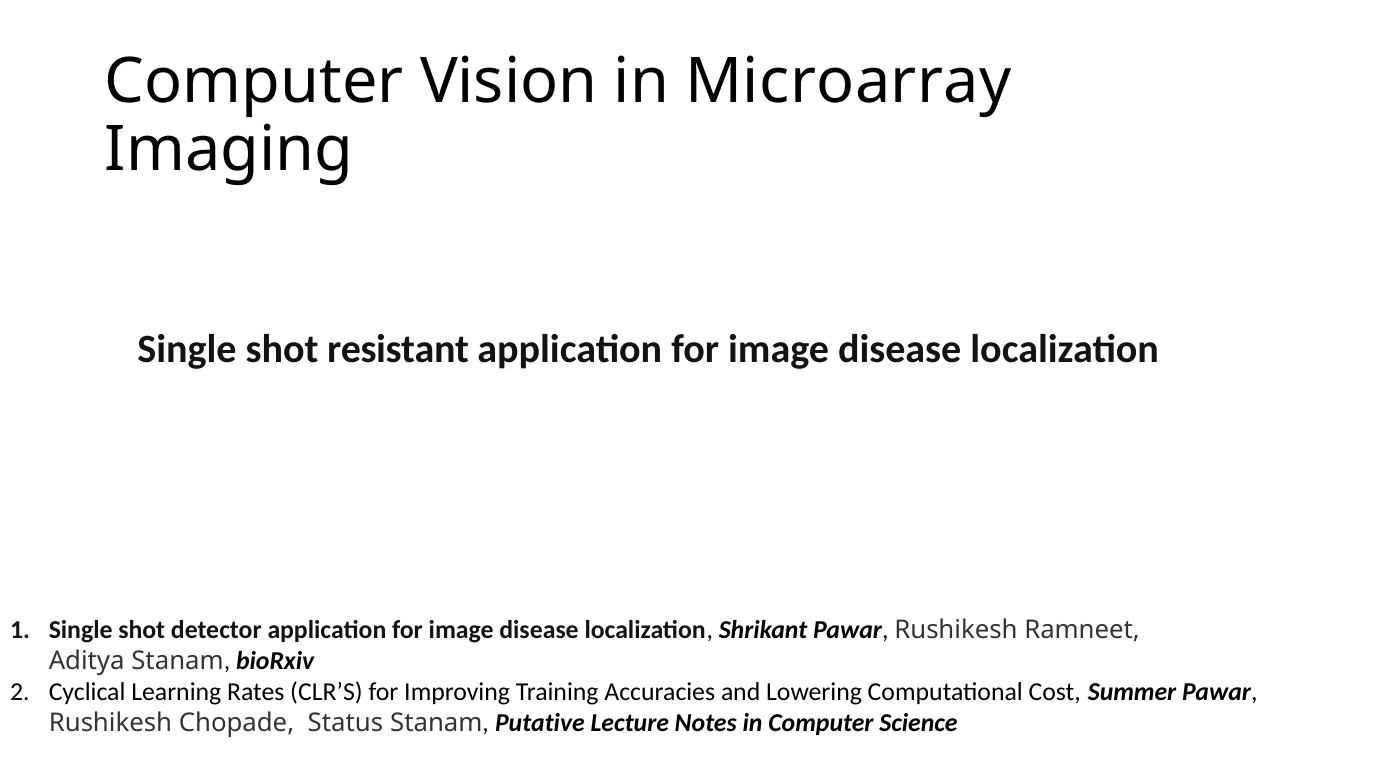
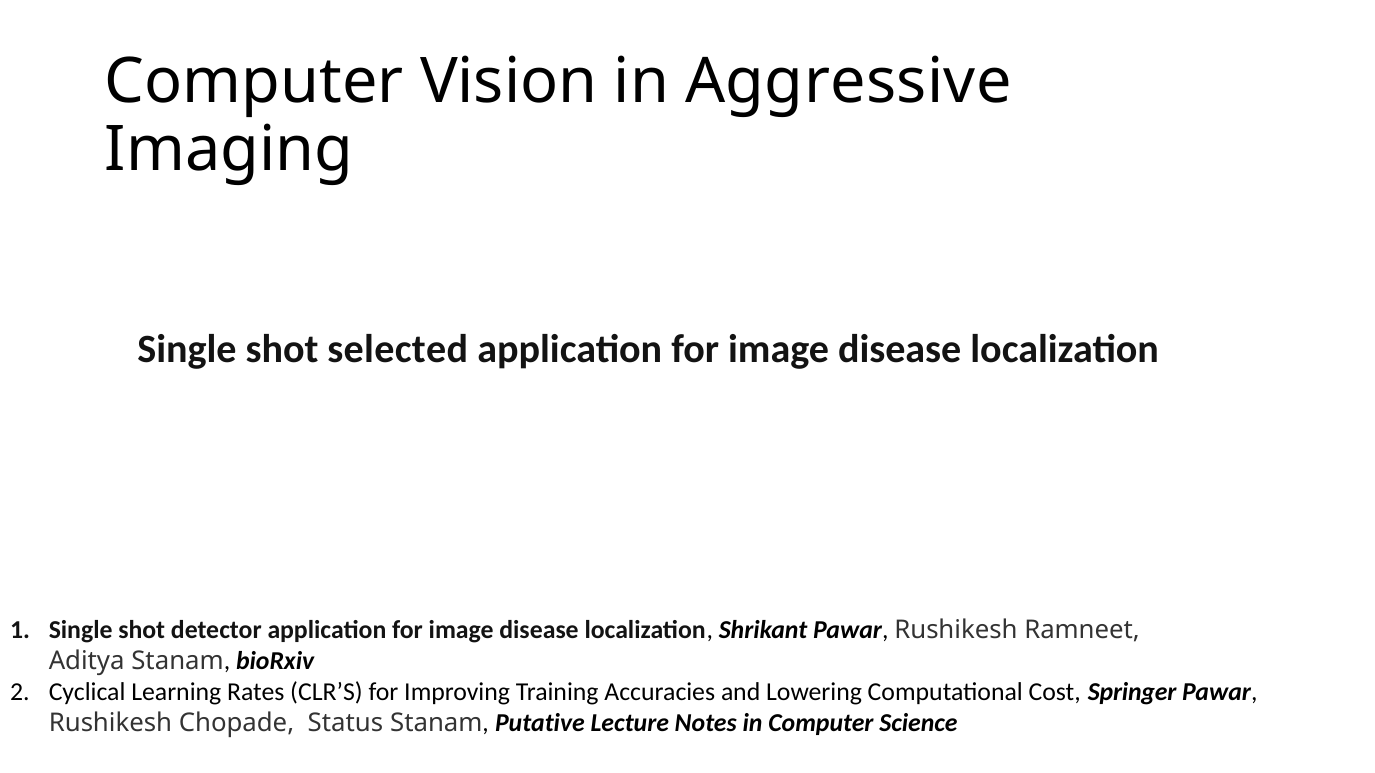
Microarray: Microarray -> Aggressive
resistant: resistant -> selected
Summer: Summer -> Springer
